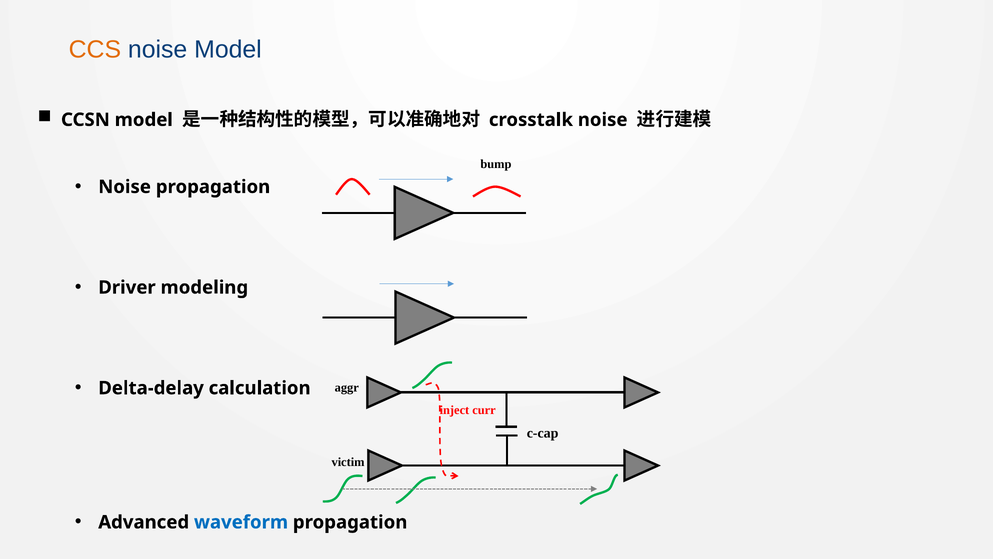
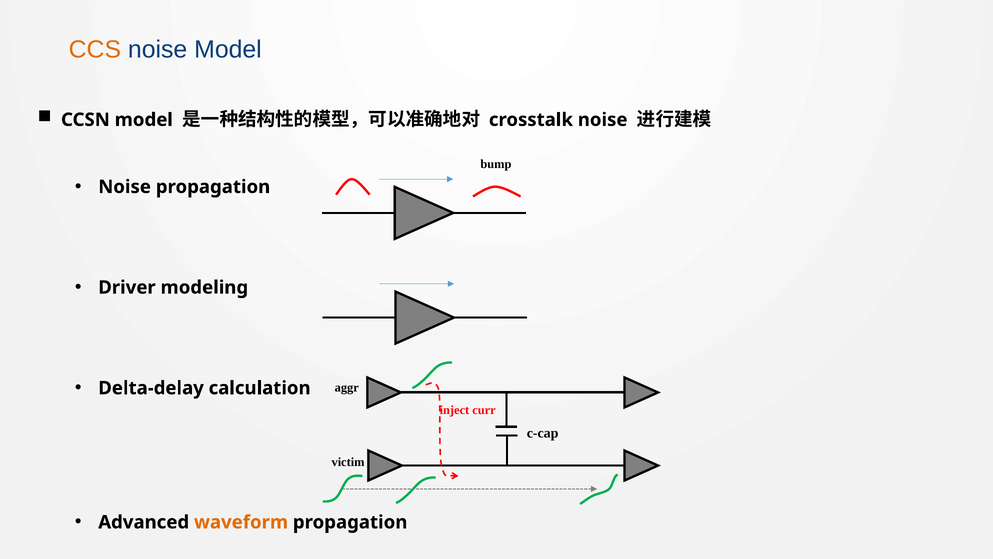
waveform colour: blue -> orange
